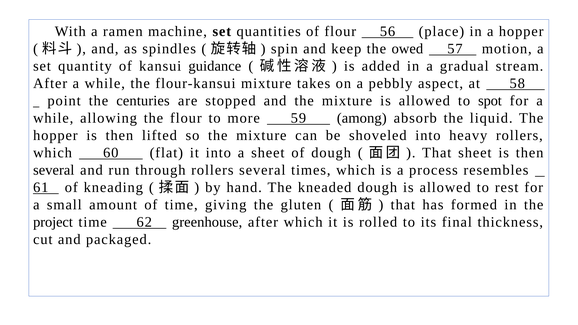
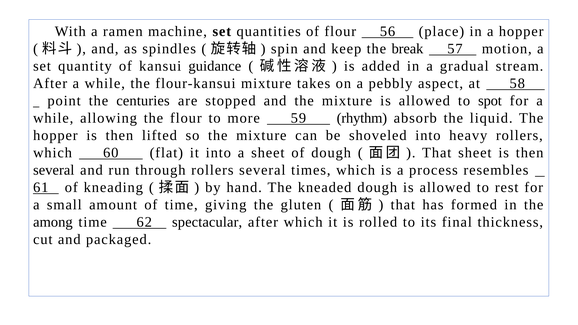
owed: owed -> break
among: among -> rhythm
project: project -> among
greenhouse: greenhouse -> spectacular
